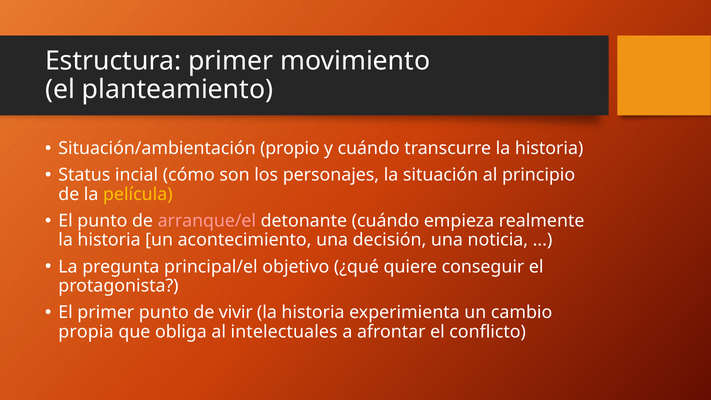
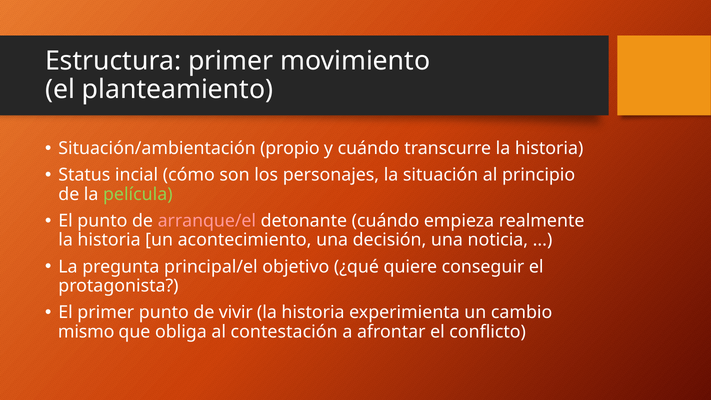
película colour: yellow -> light green
propia: propia -> mismo
intelectuales: intelectuales -> contestación
